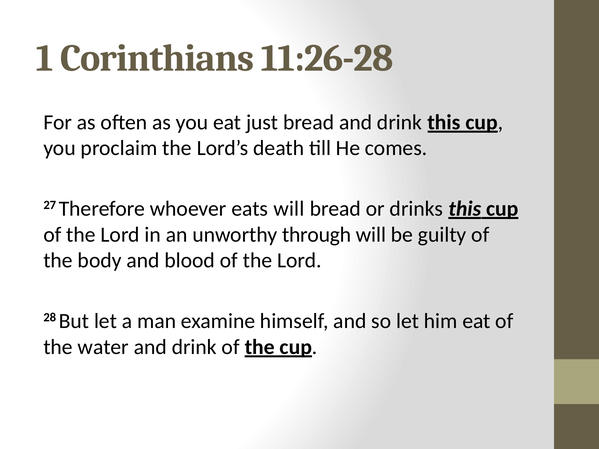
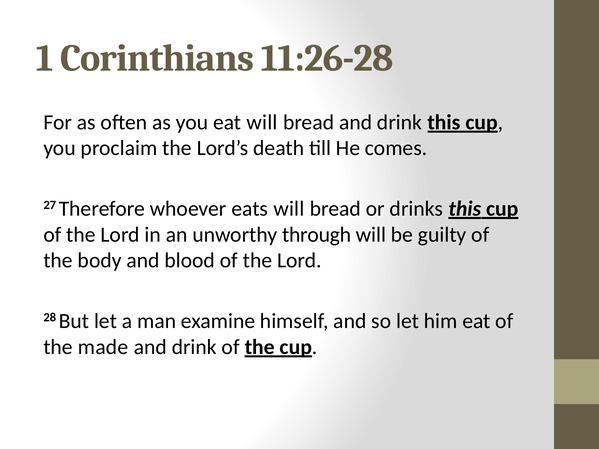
eat just: just -> will
water: water -> made
